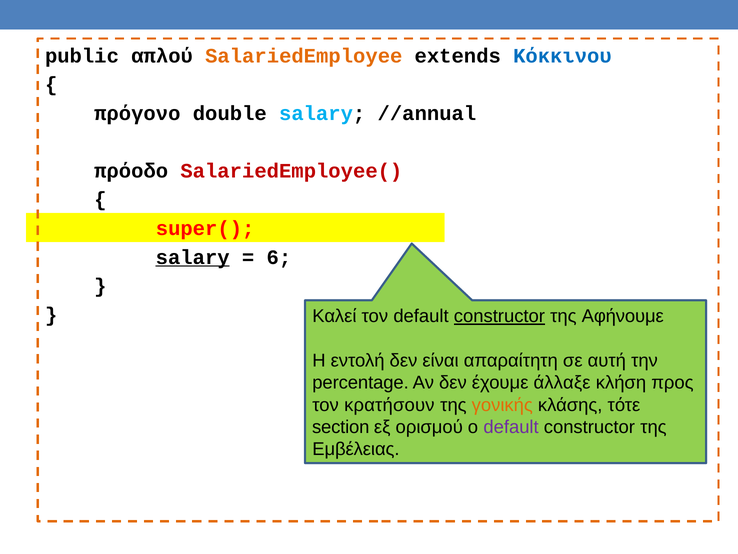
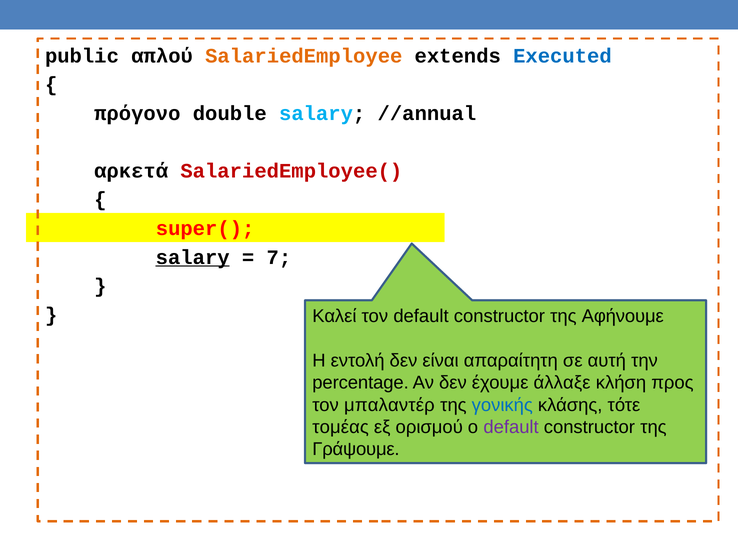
Κόκκινου: Κόκκινου -> Executed
πρόοδο: πρόοδο -> αρκετά
6: 6 -> 7
constructor at (499, 316) underline: present -> none
κρατήσουν: κρατήσουν -> μπαλαντέρ
γονικής colour: orange -> blue
section: section -> τομέας
Εμβέλειας: Εμβέλειας -> Γράψουμε
